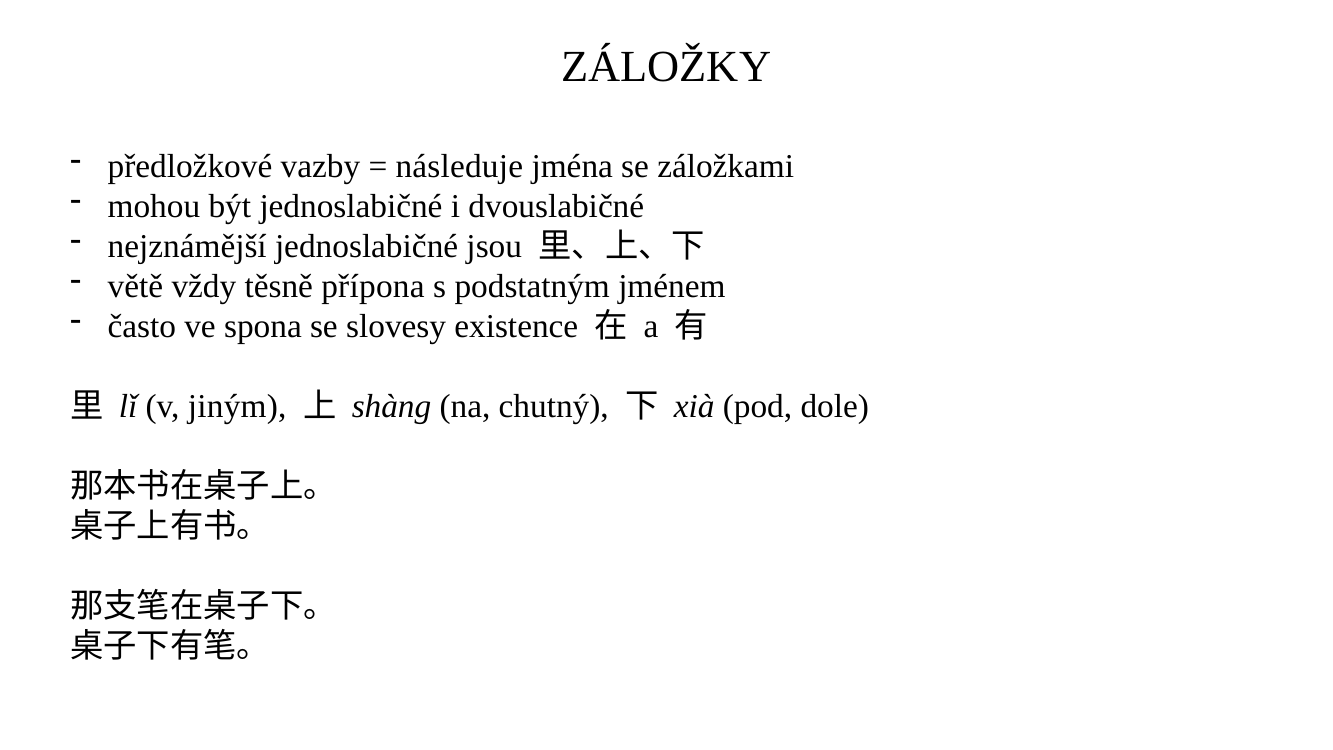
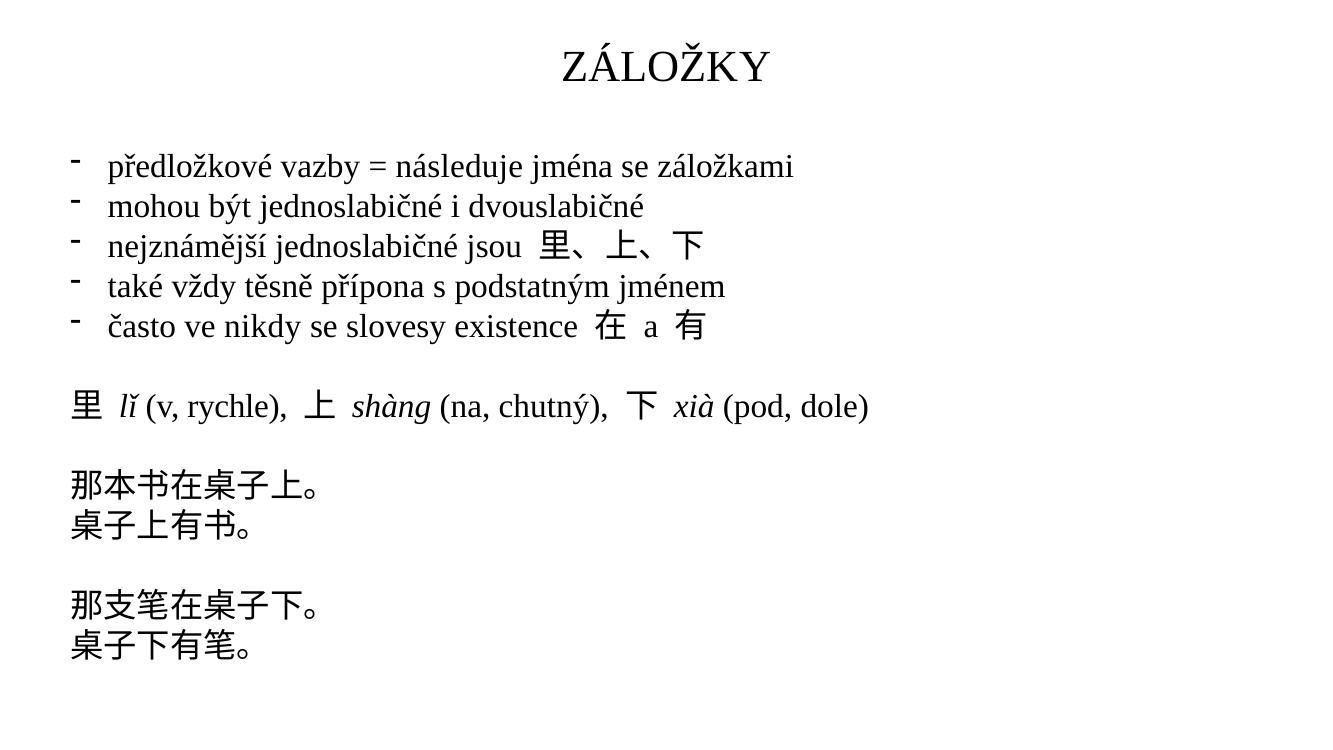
větě: větě -> také
spona: spona -> nikdy
jiným: jiným -> rychle
